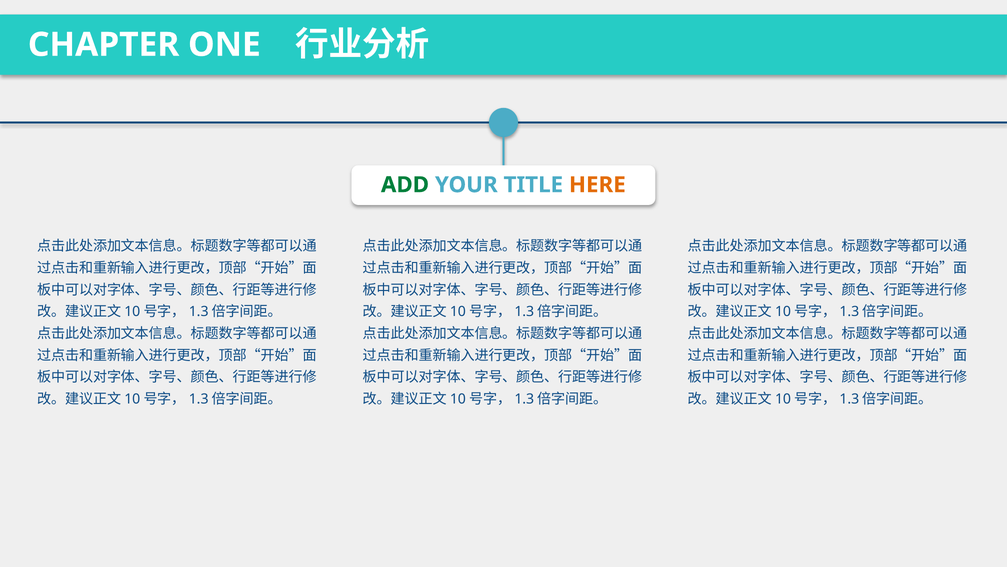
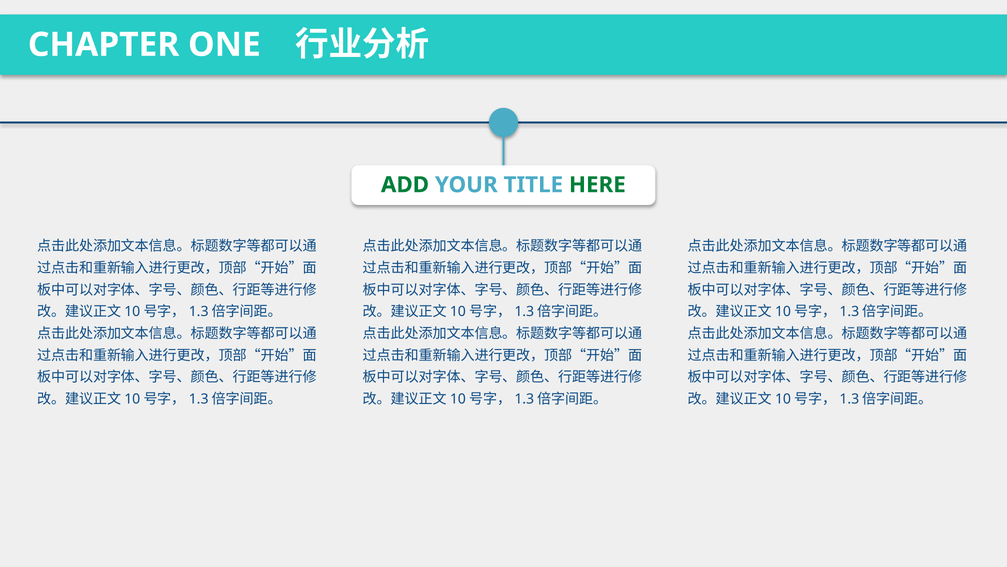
HERE colour: orange -> green
